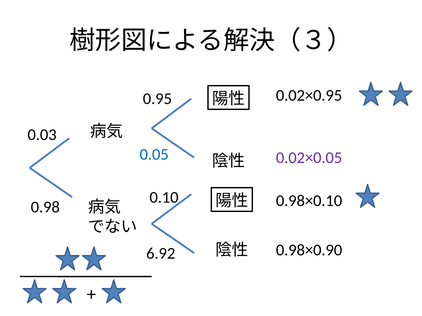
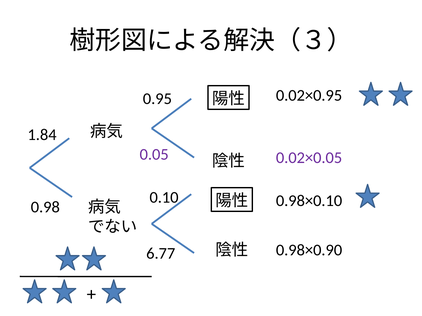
0.03: 0.03 -> 1.84
0.05 colour: blue -> purple
6.92: 6.92 -> 6.77
